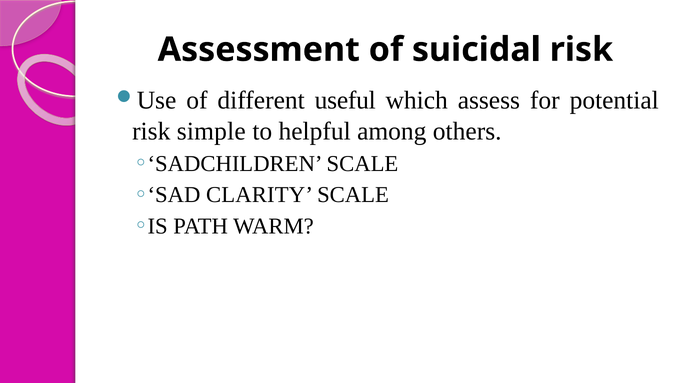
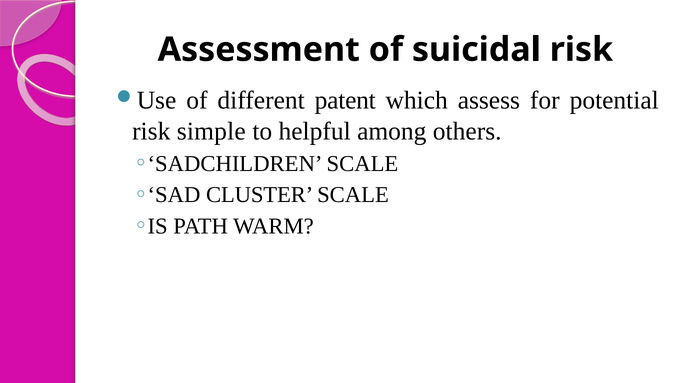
useful: useful -> patent
CLARITY: CLARITY -> CLUSTER
